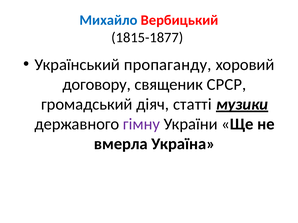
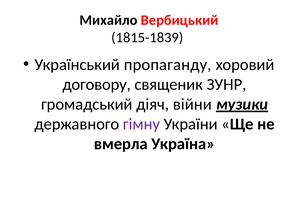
Михайло colour: blue -> black
1815-1877: 1815-1877 -> 1815-1839
СРСР: СРСР -> ЗУНР
статті: статті -> війни
